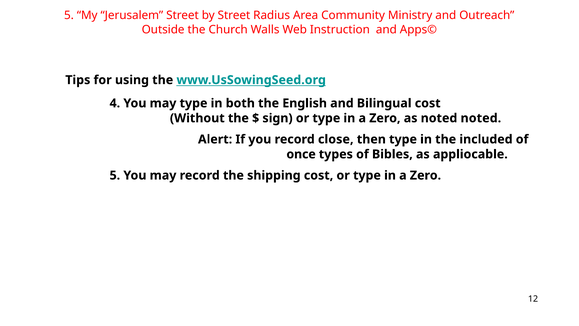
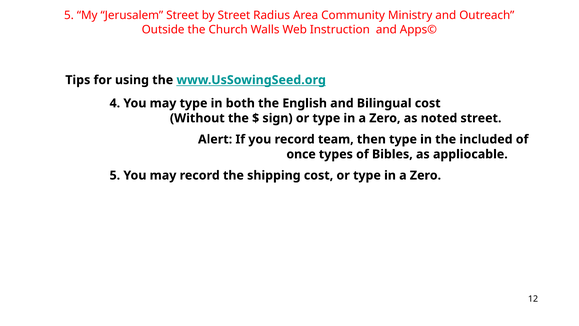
noted noted: noted -> street
close: close -> team
